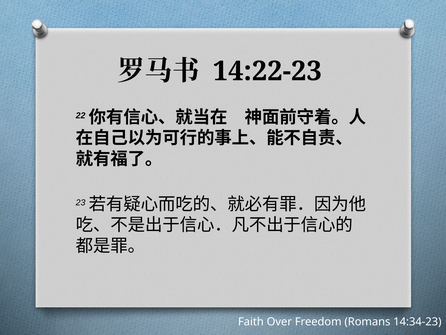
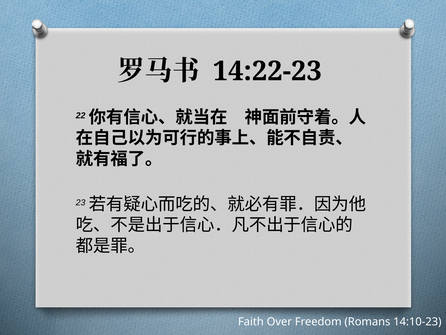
14:34-23: 14:34-23 -> 14:10-23
